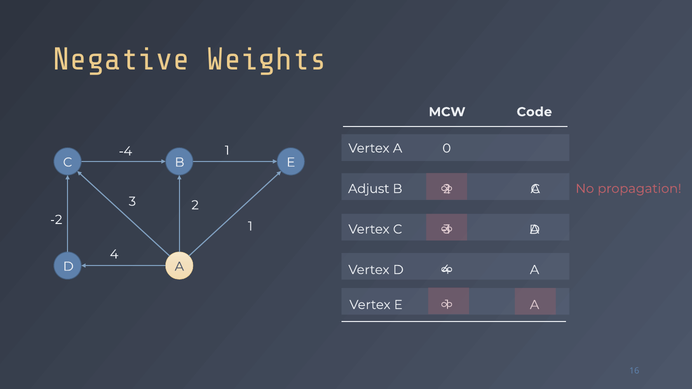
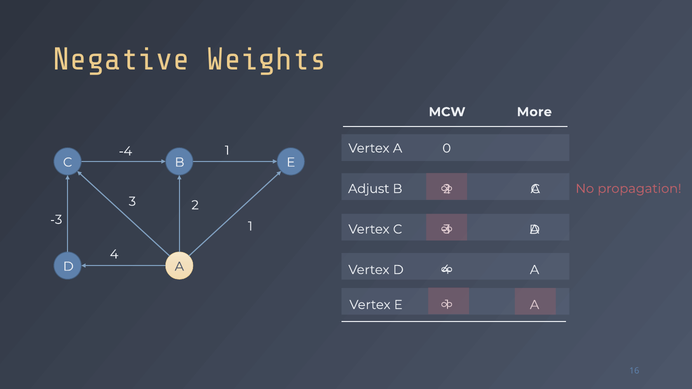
Code: Code -> More
-2: -2 -> -3
